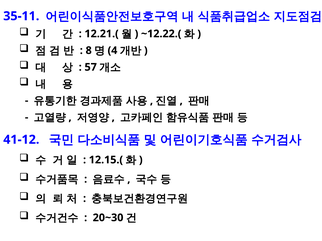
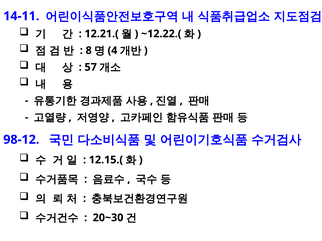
35-11: 35-11 -> 14-11
41-12: 41-12 -> 98-12
